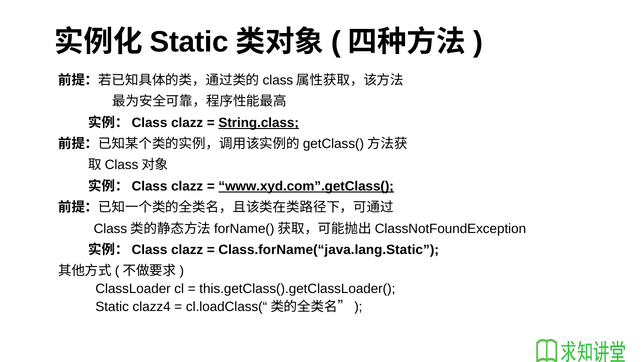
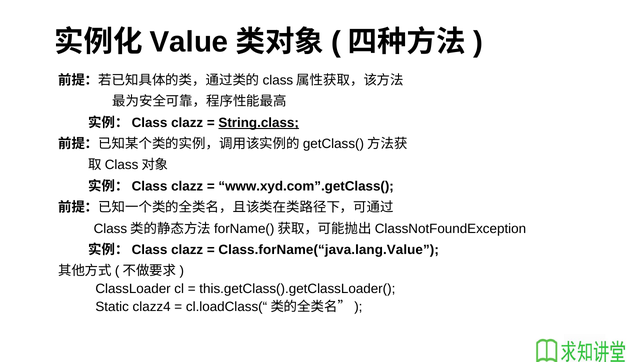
Static at (189, 42): Static -> Value
www.xyd.com”.getClass( underline: present -> none
Class.forName(“java.lang.Static: Class.forName(“java.lang.Static -> Class.forName(“java.lang.Value
